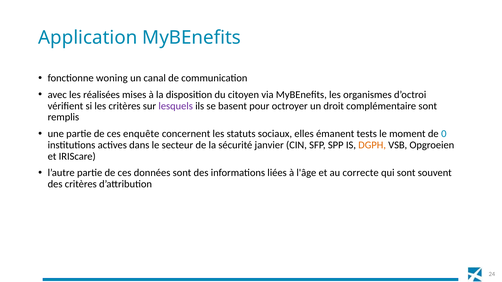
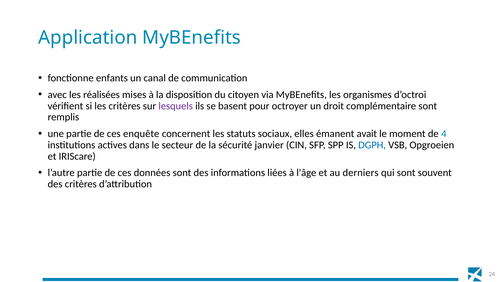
woning: woning -> enfants
tests: tests -> avait
0: 0 -> 4
DGPH colour: orange -> blue
correcte: correcte -> derniers
